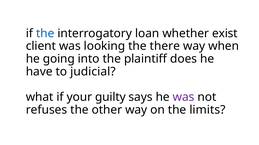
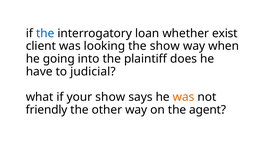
the there: there -> show
your guilty: guilty -> show
was at (184, 98) colour: purple -> orange
refuses: refuses -> friendly
limits: limits -> agent
